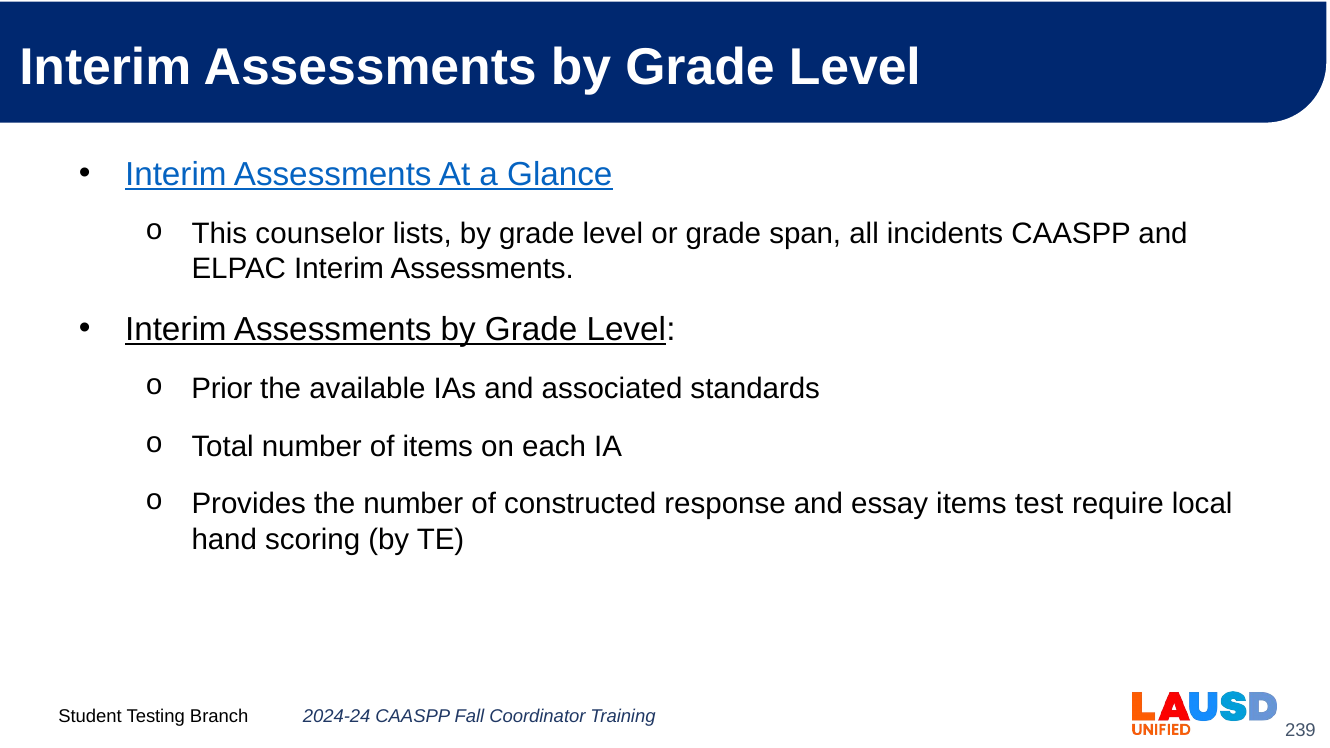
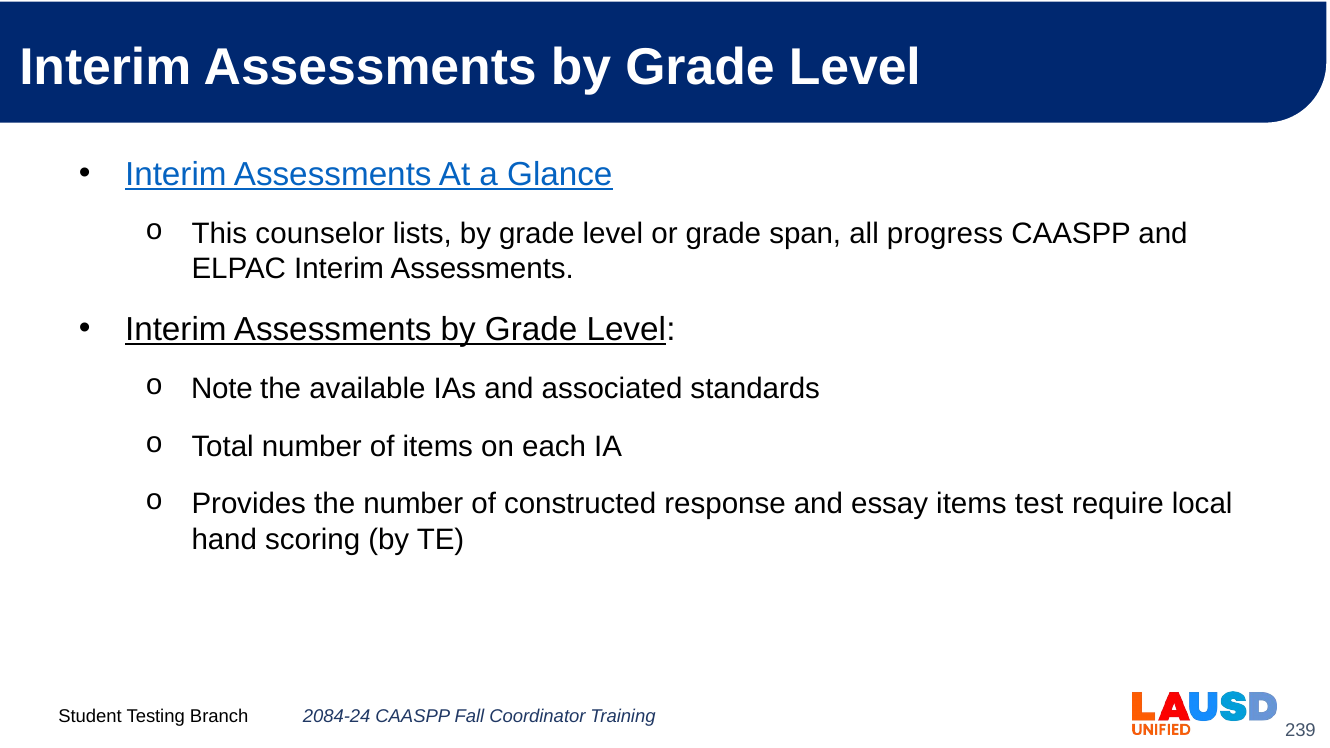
incidents: incidents -> progress
Prior: Prior -> Note
2024-24: 2024-24 -> 2084-24
